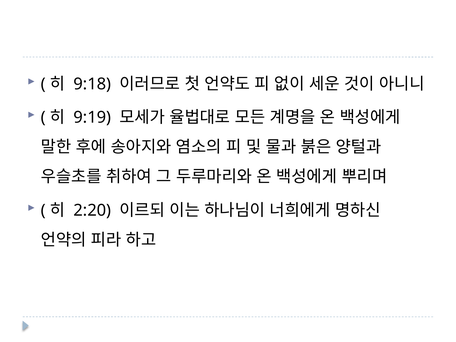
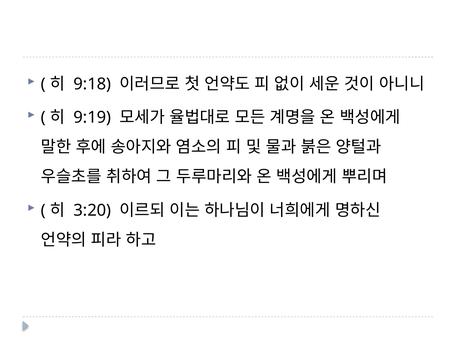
2:20: 2:20 -> 3:20
